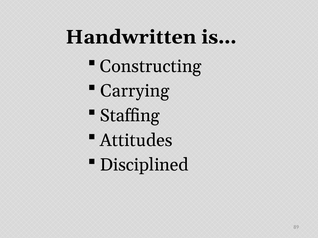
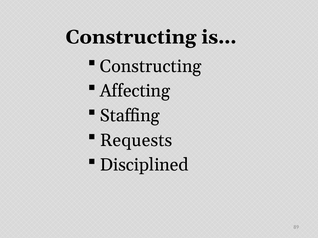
Handwritten at (131, 37): Handwritten -> Constructing
Carrying: Carrying -> Affecting
Attitudes: Attitudes -> Requests
